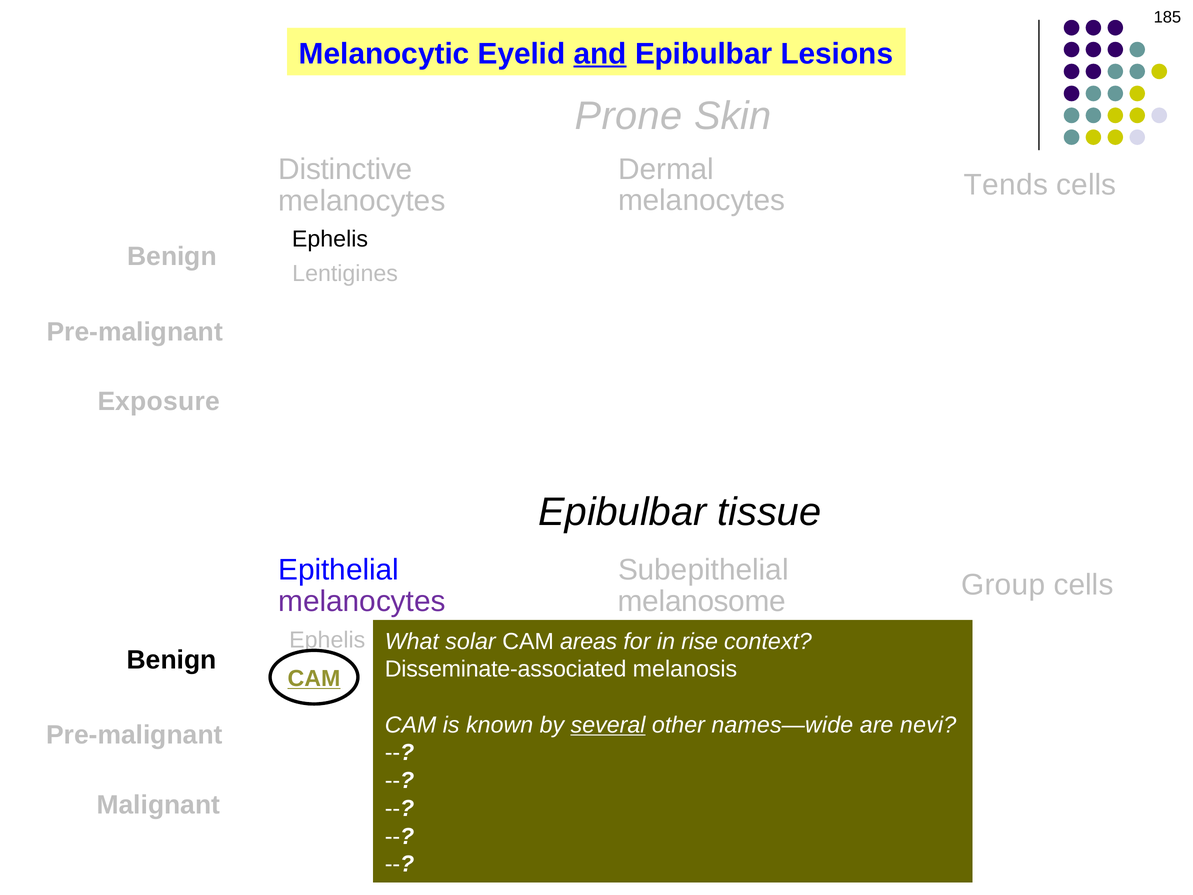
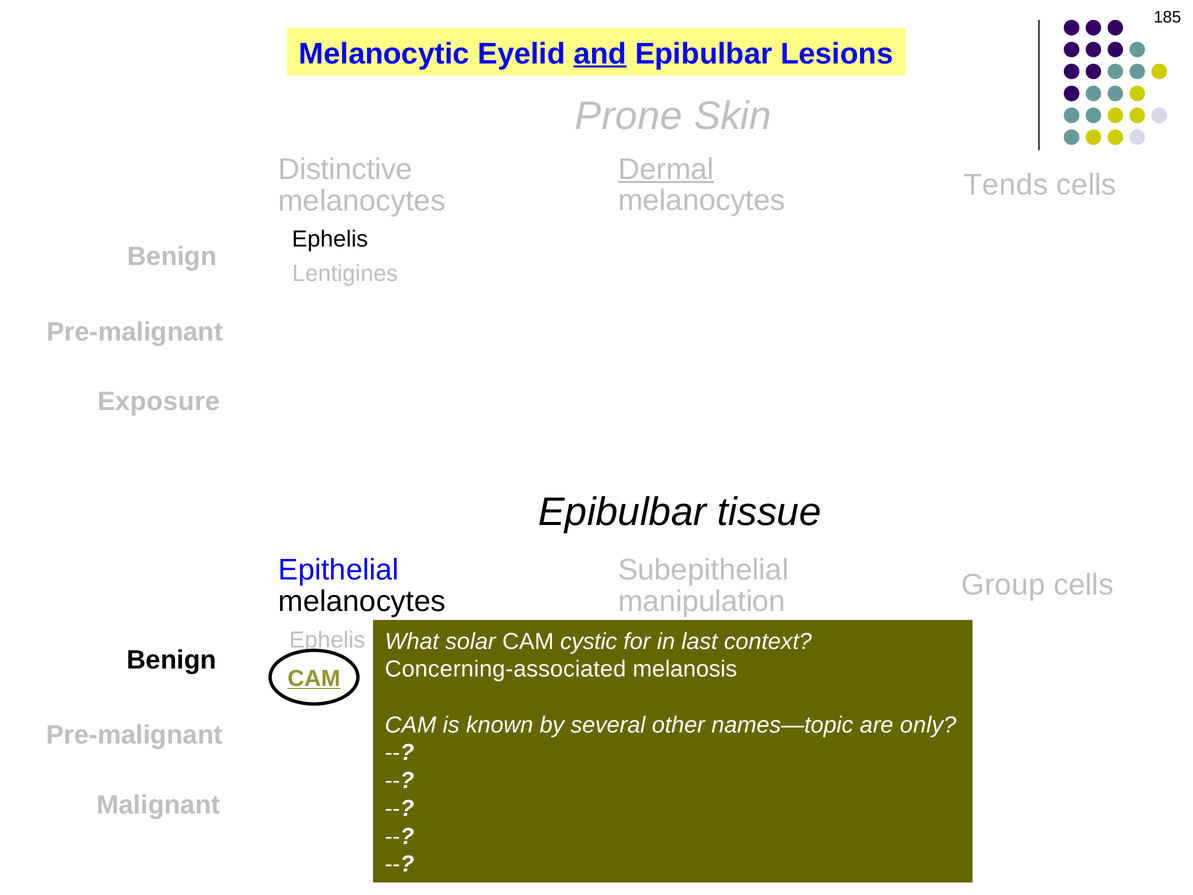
Dermal underline: none -> present
melanosome: melanosome -> manipulation
melanocytes at (362, 601) colour: purple -> black
areas: areas -> cystic
rise: rise -> last
Disseminate-associated: Disseminate-associated -> Concerning-associated
several underline: present -> none
names—wide: names—wide -> names—topic
nevi: nevi -> only
